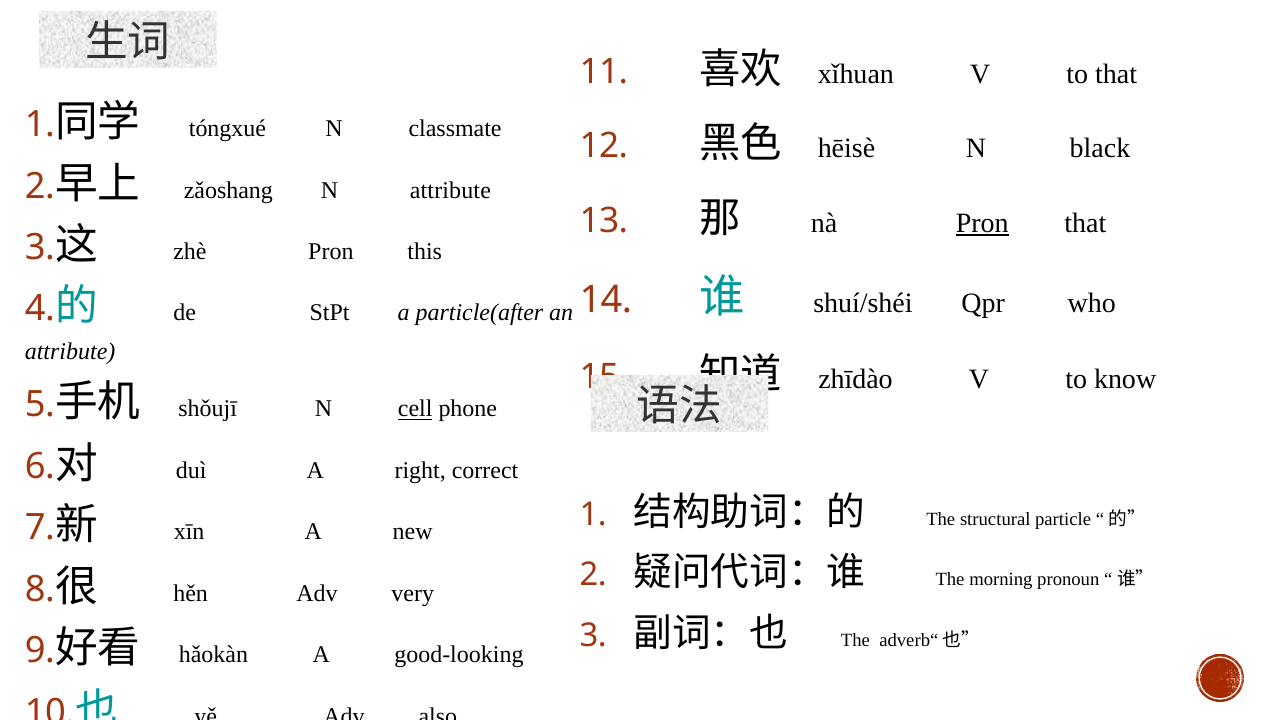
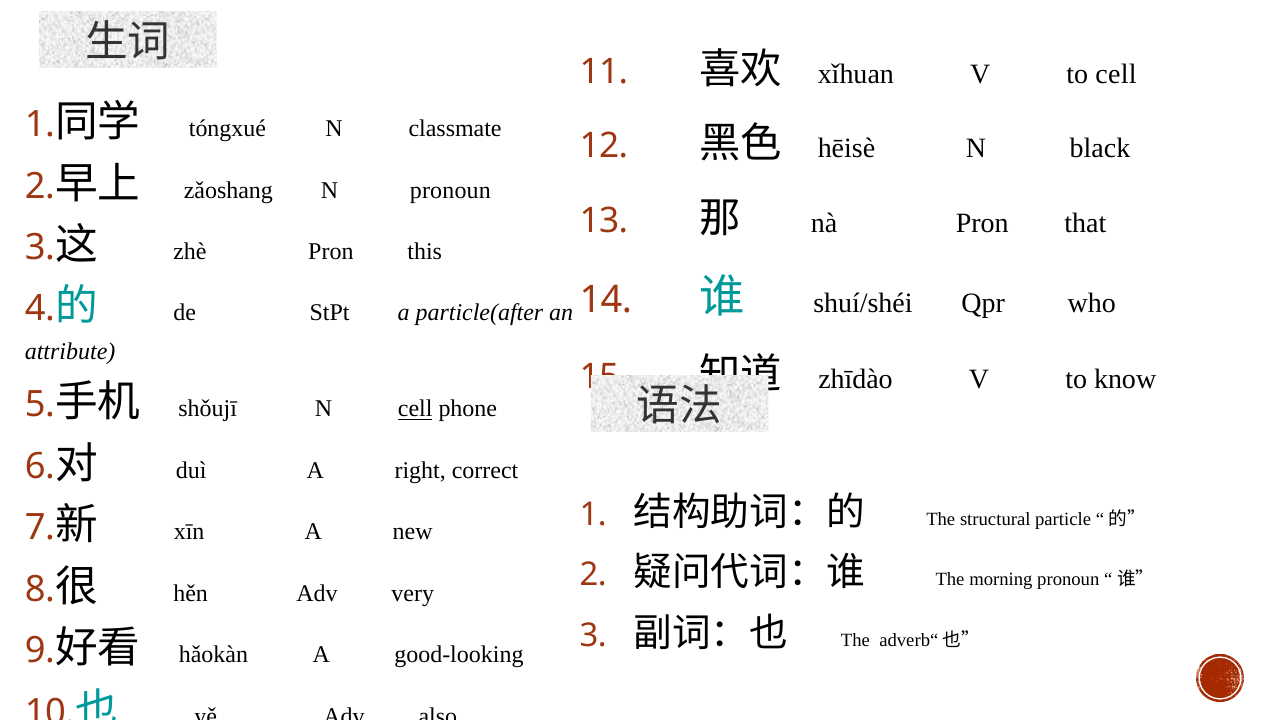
to that: that -> cell
N attribute: attribute -> pronoun
Pron at (982, 223) underline: present -> none
